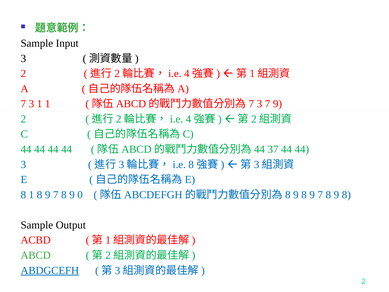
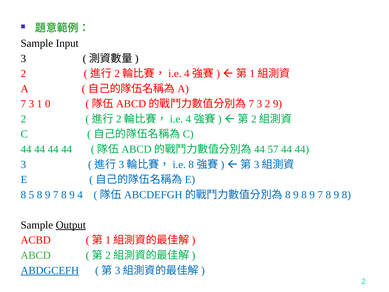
1 1: 1 -> 0
3 7: 7 -> 2
37: 37 -> 57
8 1: 1 -> 5
0: 0 -> 4
Output underline: none -> present
